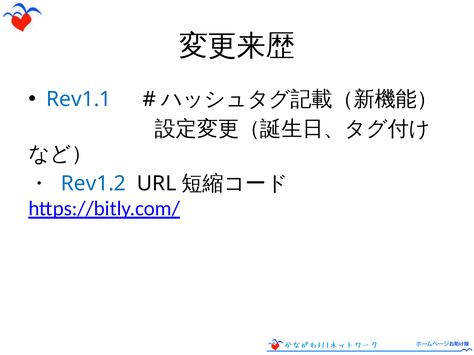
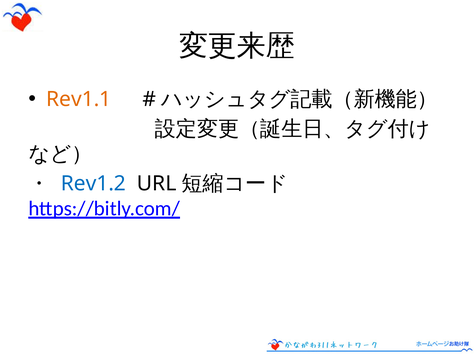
Rev1.1 colour: blue -> orange
